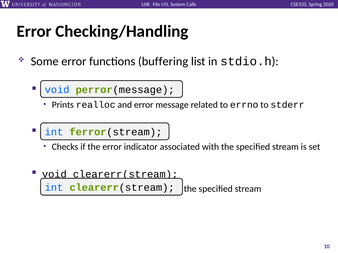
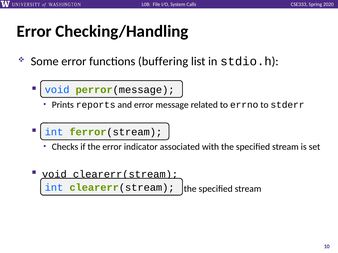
realloc: realloc -> reports
